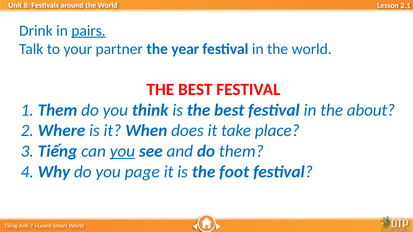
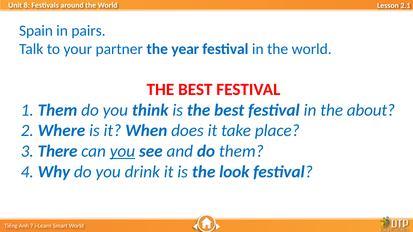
Drink: Drink -> Spain
pairs underline: present -> none
3 Tiếng: Tiếng -> There
page: page -> drink
foot: foot -> look
